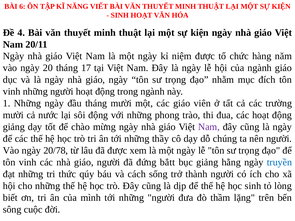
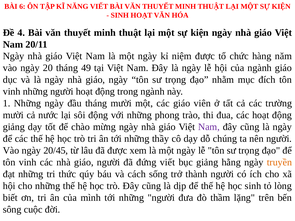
17: 17 -> 49
20/78: 20/78 -> 20/45
đứng bắtt: bắtt -> viết
truyền colour: blue -> orange
